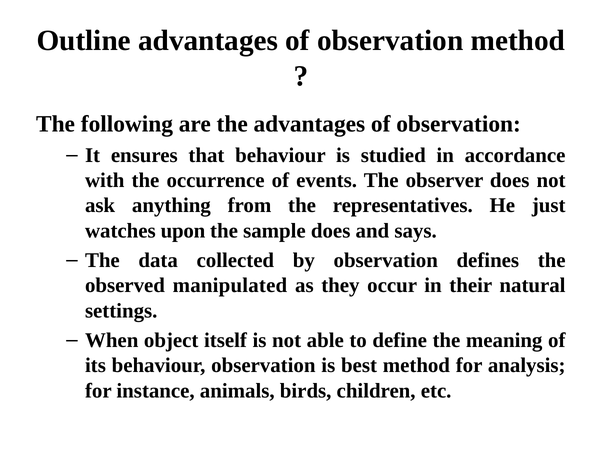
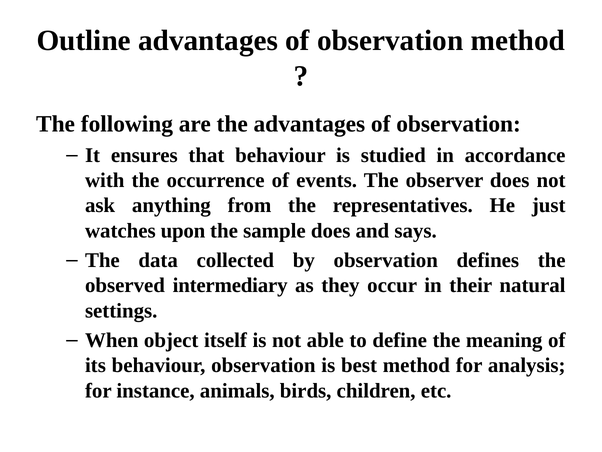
manipulated: manipulated -> intermediary
